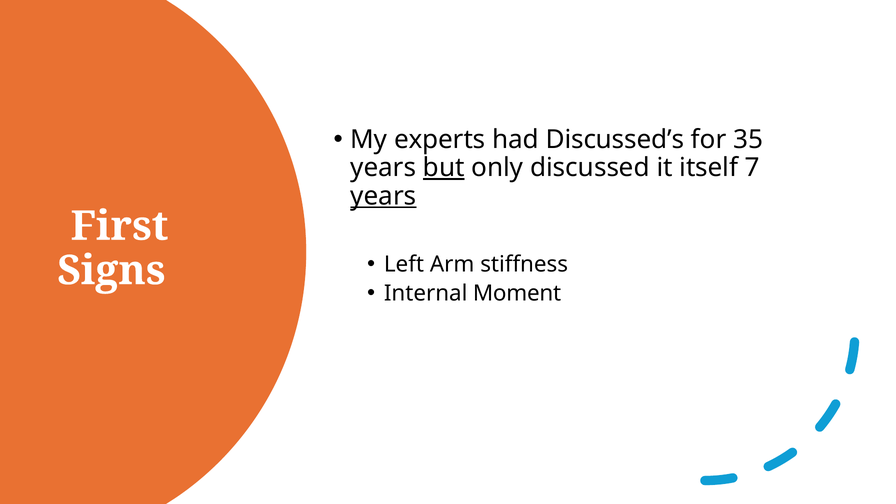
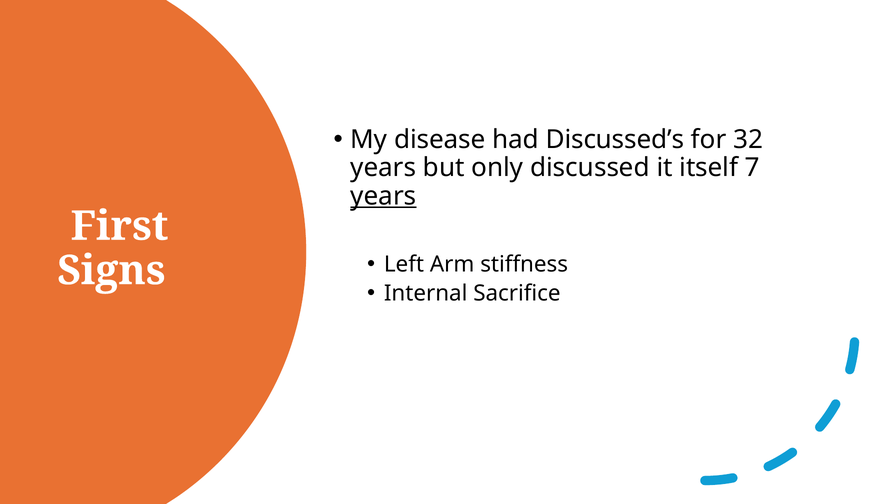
experts: experts -> disease
35: 35 -> 32
but underline: present -> none
Moment: Moment -> Sacrifice
